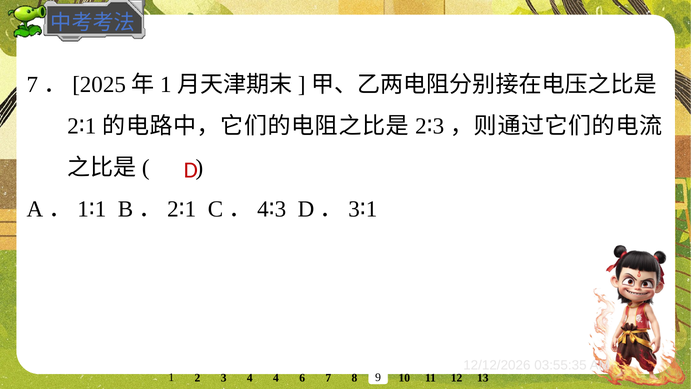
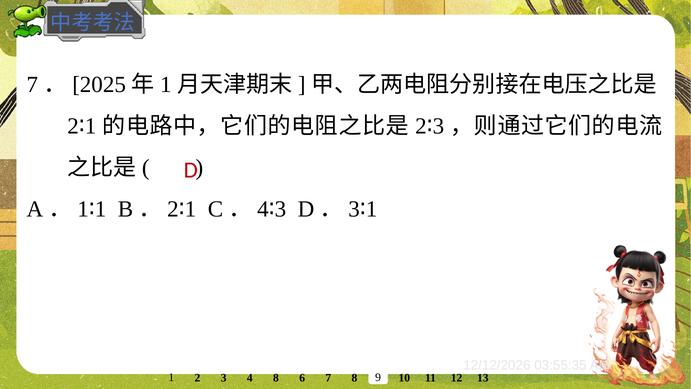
4 4: 4 -> 8
